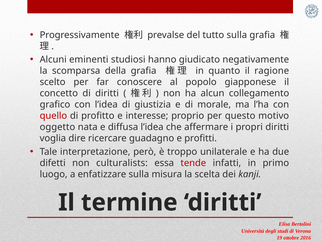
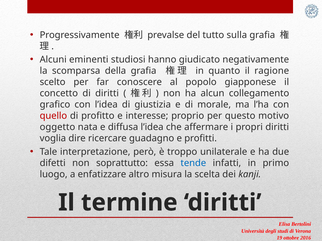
culturalists: culturalists -> soprattutto
tende colour: red -> blue
enfatizzare sulla: sulla -> altro
